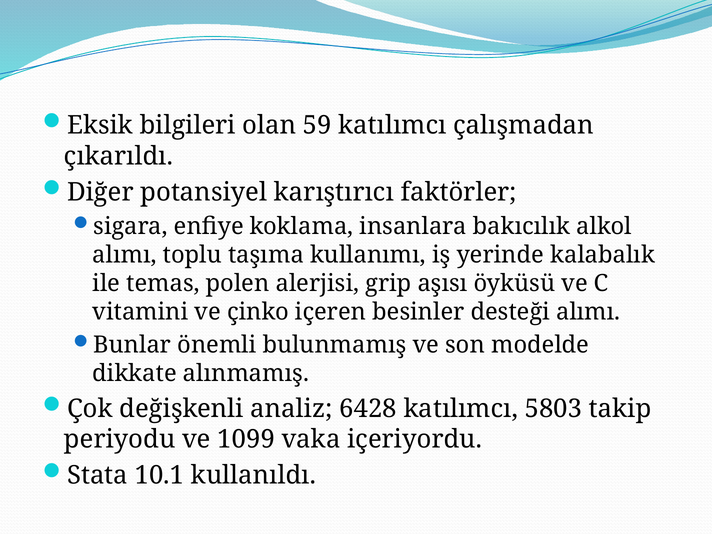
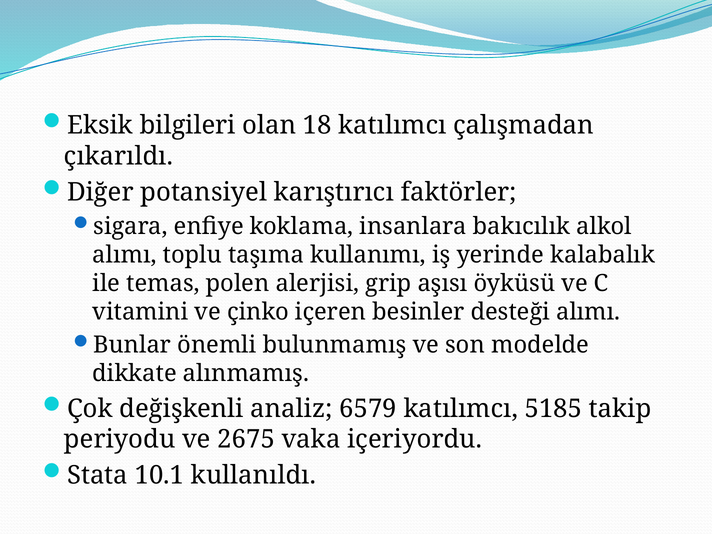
59: 59 -> 18
6428: 6428 -> 6579
5803: 5803 -> 5185
1099: 1099 -> 2675
